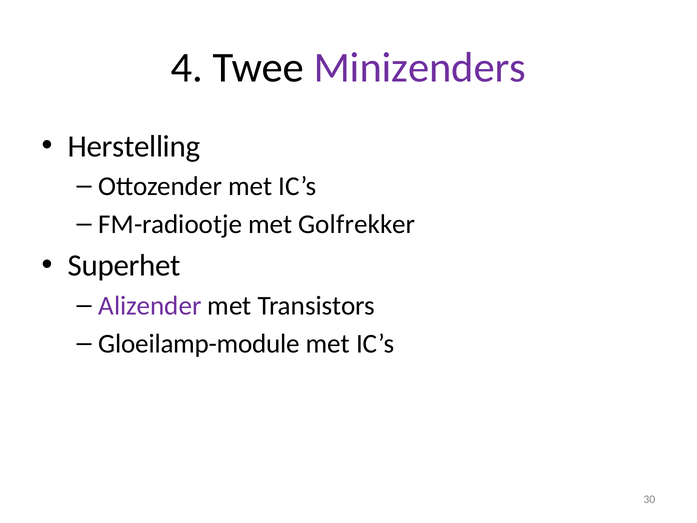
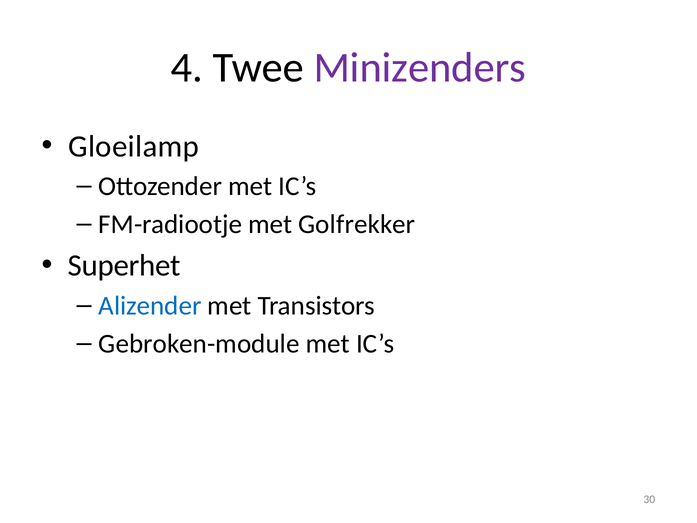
Herstelling: Herstelling -> Gloeilamp
Alizender colour: purple -> blue
Gloeilamp-module: Gloeilamp-module -> Gebroken-module
